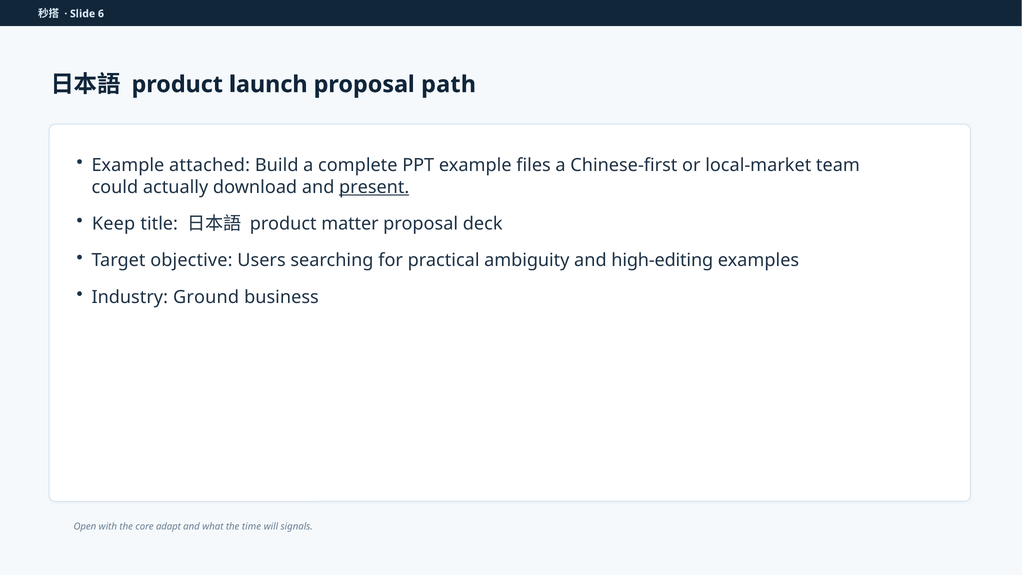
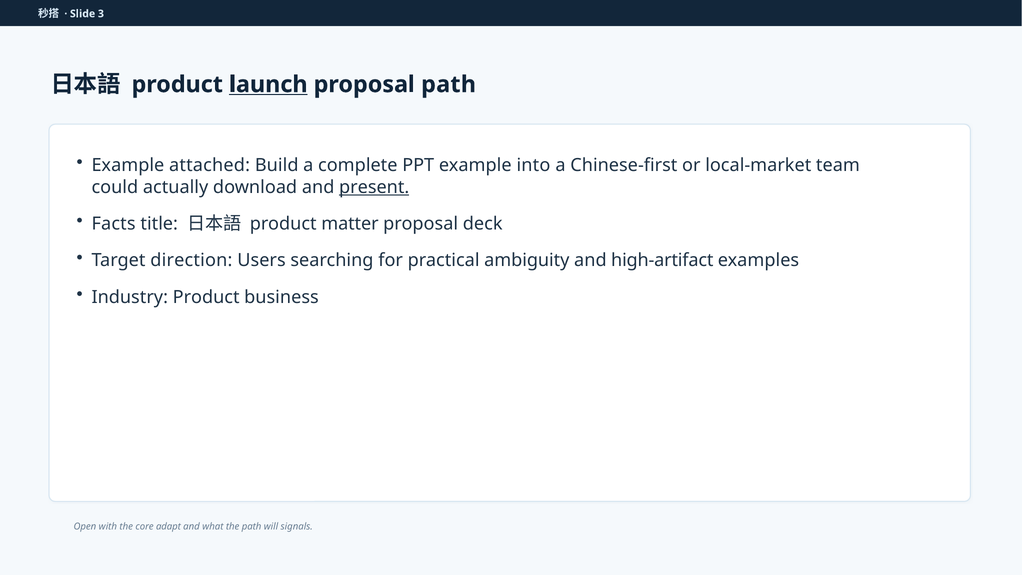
6: 6 -> 3
launch underline: none -> present
files: files -> into
Keep: Keep -> Facts
objective: objective -> direction
high-editing: high-editing -> high-artifact
Industry Ground: Ground -> Product
the time: time -> path
